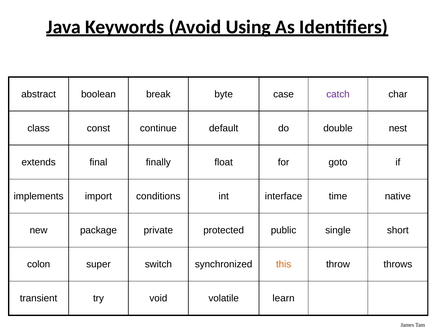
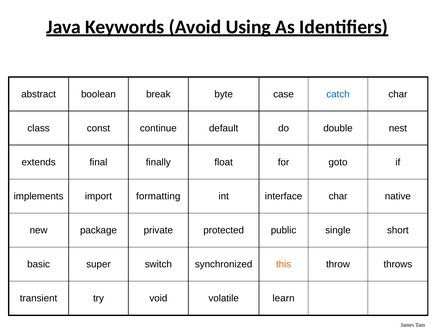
catch colour: purple -> blue
conditions: conditions -> formatting
interface time: time -> char
colon: colon -> basic
